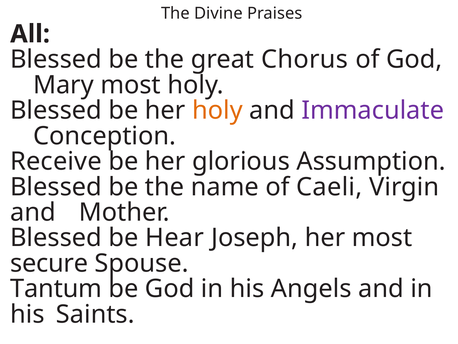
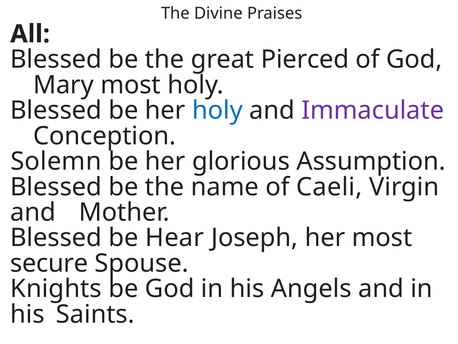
Chorus: Chorus -> Pierced
holy at (217, 110) colour: orange -> blue
Receive: Receive -> Solemn
Tantum: Tantum -> Knights
